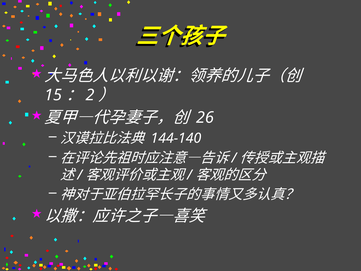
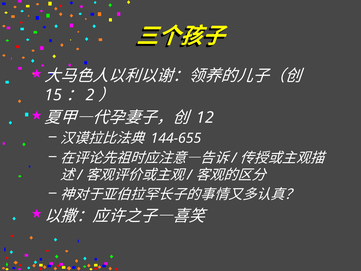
26: 26 -> 12
144-140: 144-140 -> 144-655
